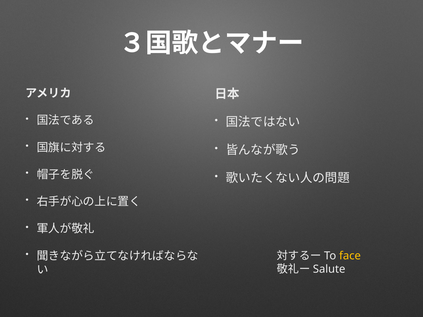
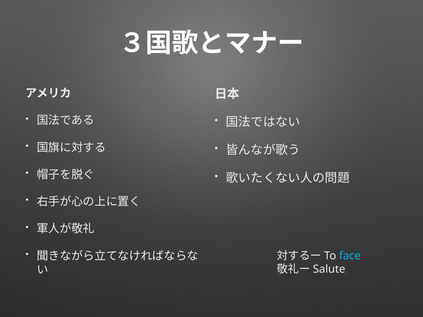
face colour: yellow -> light blue
